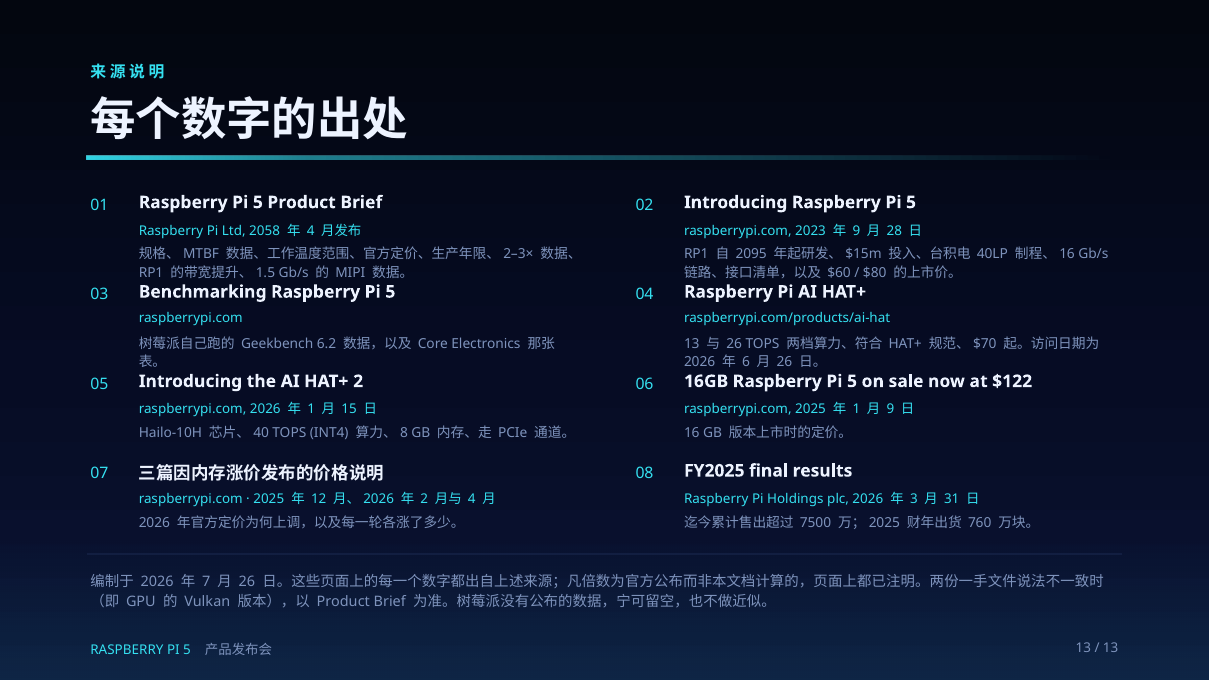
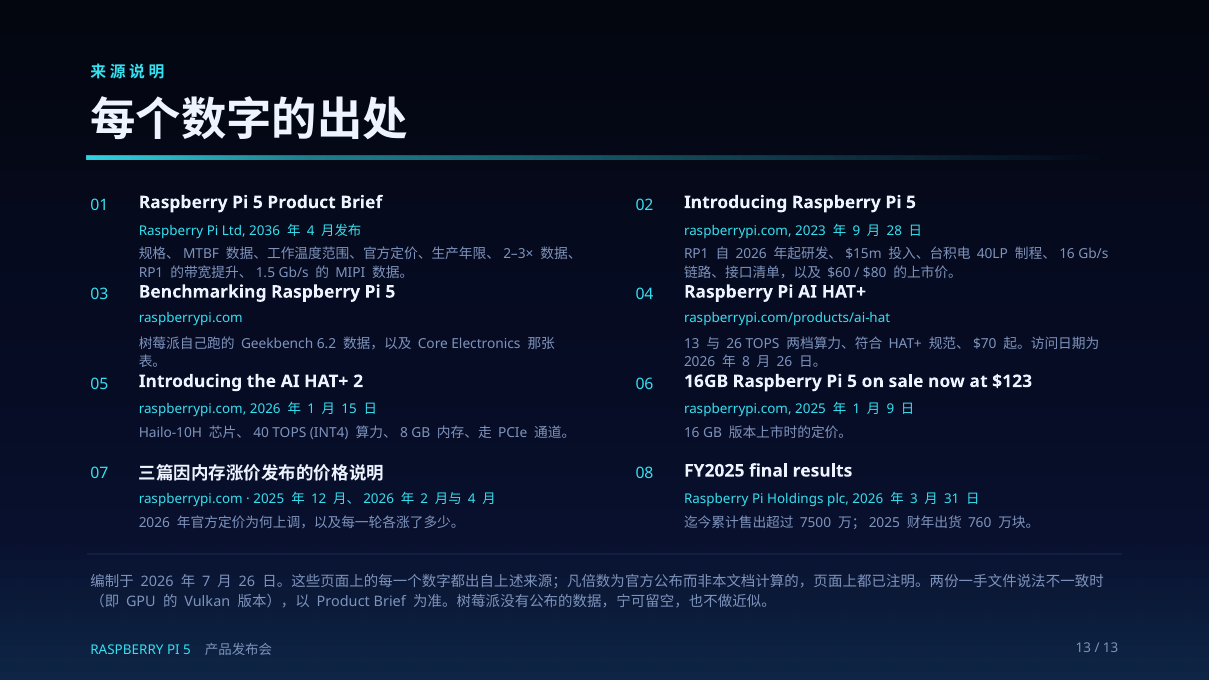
2058: 2058 -> 2036
2095 at (751, 254): 2095 -> 2026
6: 6 -> 8
$122: $122 -> $123
